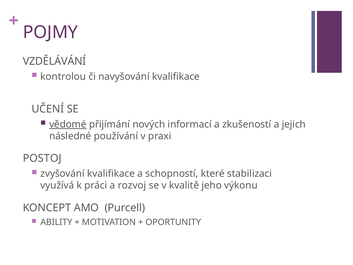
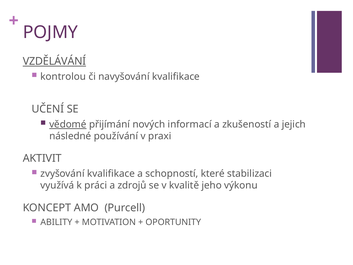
VZDĚLÁVÁNÍ underline: none -> present
POSTOJ: POSTOJ -> AKTIVIT
rozvoj: rozvoj -> zdrojů
